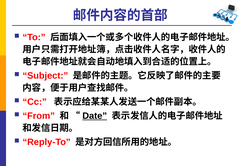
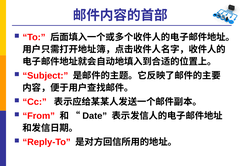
Date underline: present -> none
